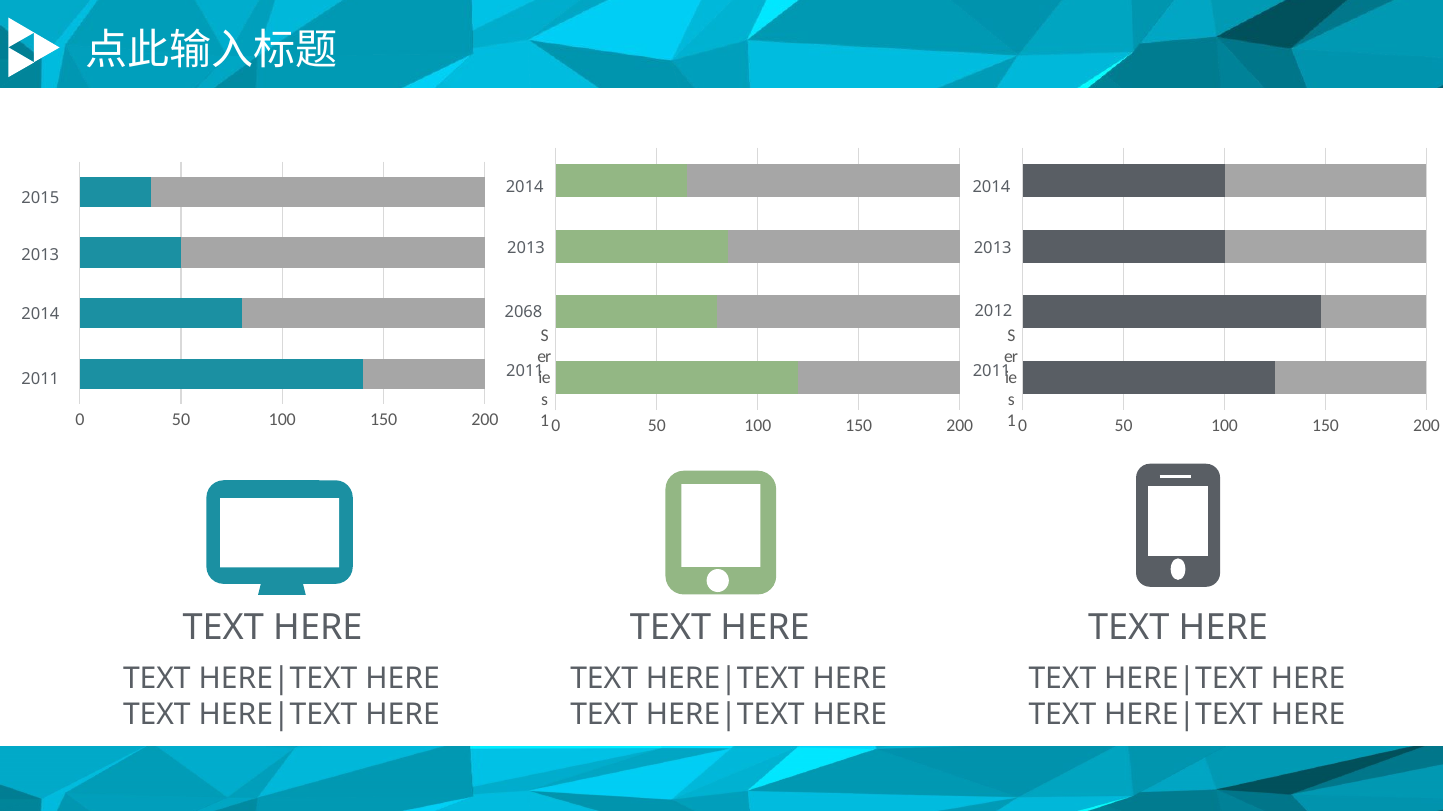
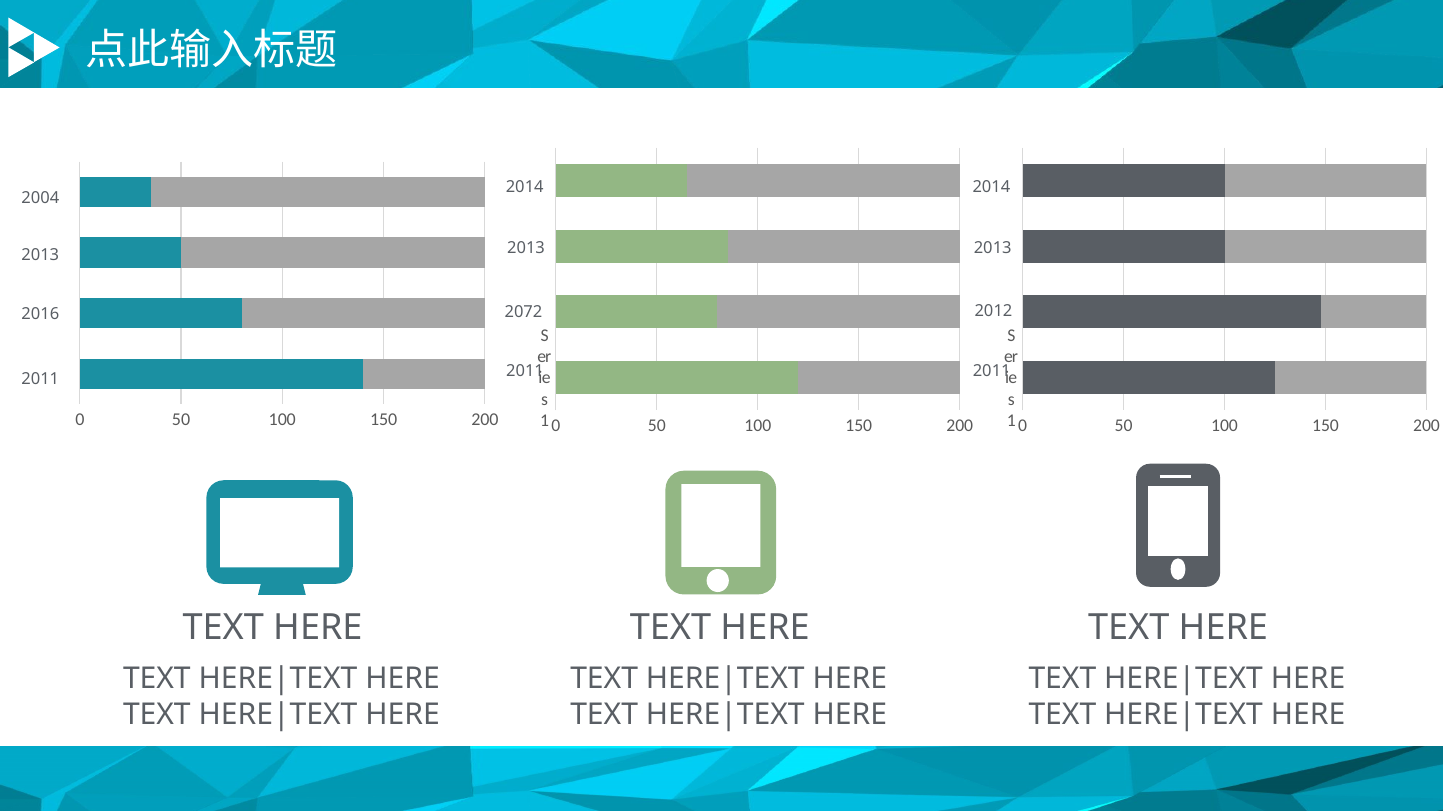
2015: 2015 -> 2004
2068: 2068 -> 2072
2014 at (40, 314): 2014 -> 2016
